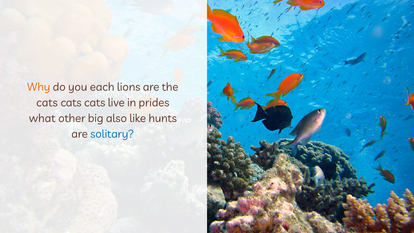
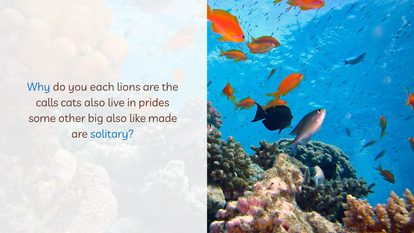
Why colour: orange -> blue
cats at (47, 103): cats -> calls
cats at (95, 103): cats -> also
what: what -> some
hunts: hunts -> made
